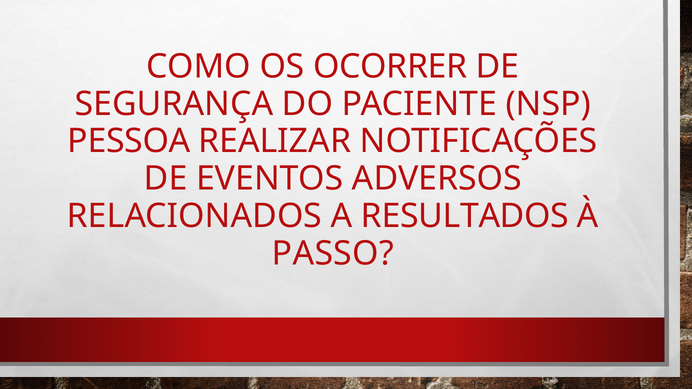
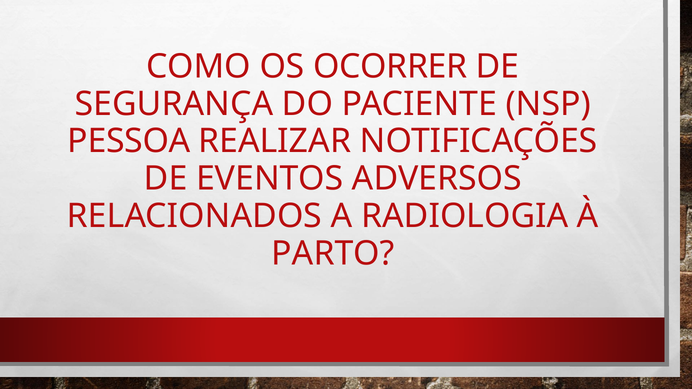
RESULTADOS: RESULTADOS -> RADIOLOGIA
PASSO: PASSO -> PARTO
